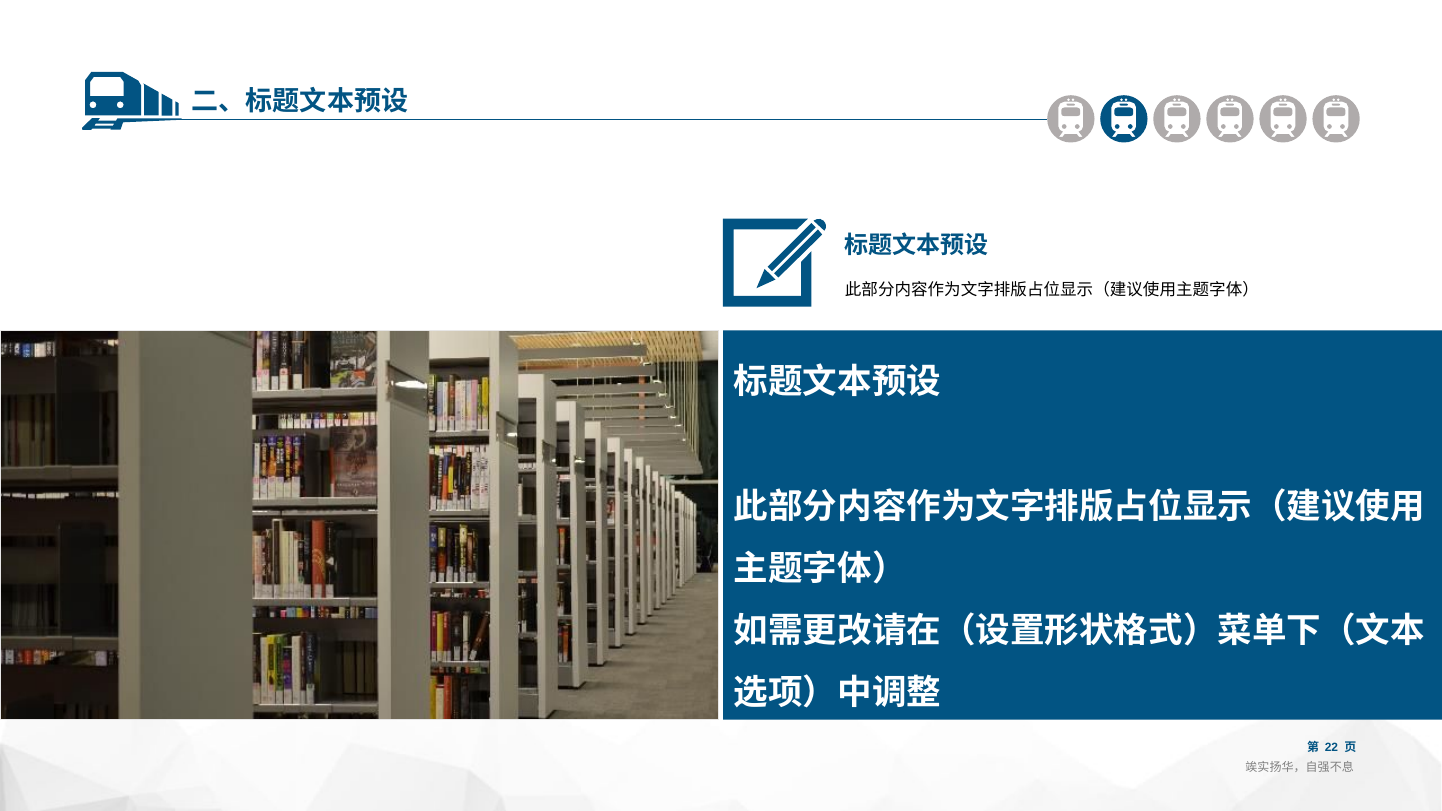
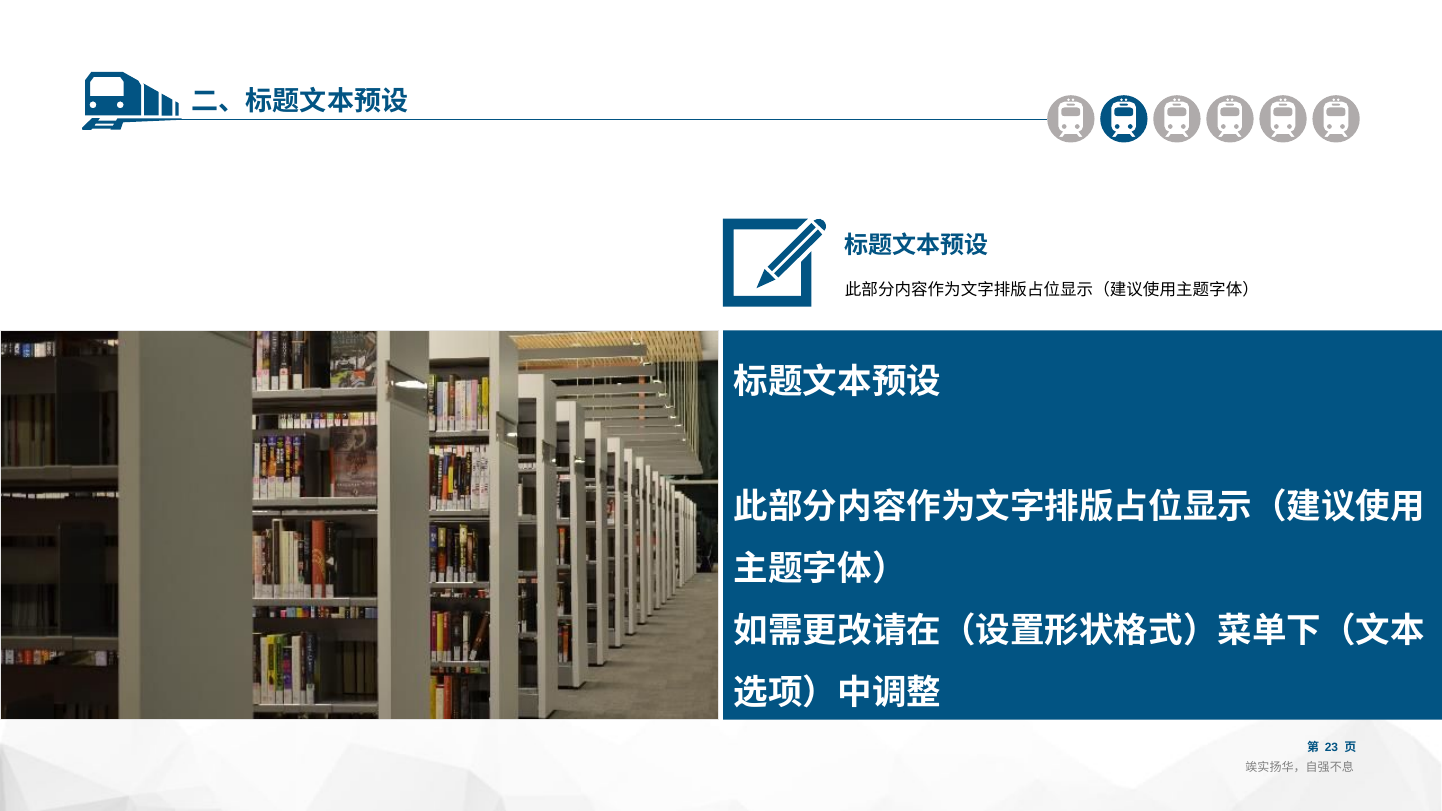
22: 22 -> 23
